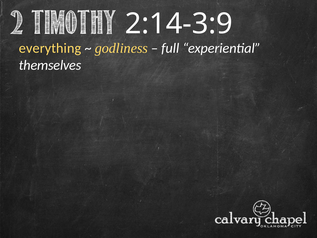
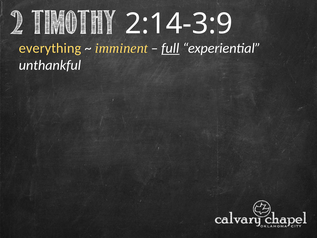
godliness: godliness -> imminent
full underline: none -> present
themselves: themselves -> unthankful
